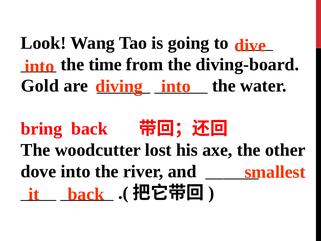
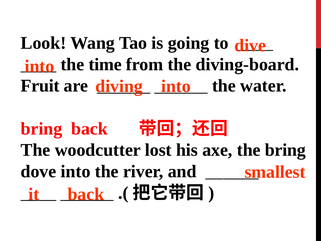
Gold: Gold -> Fruit
the other: other -> bring
